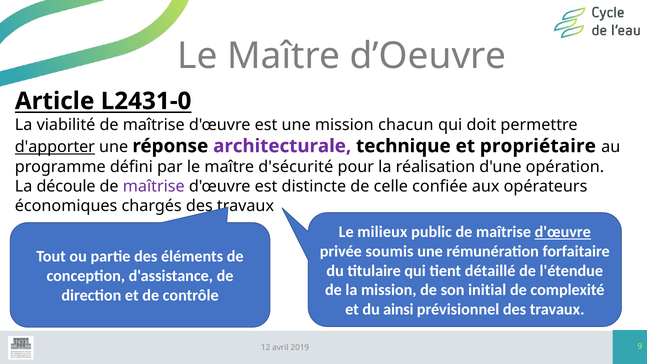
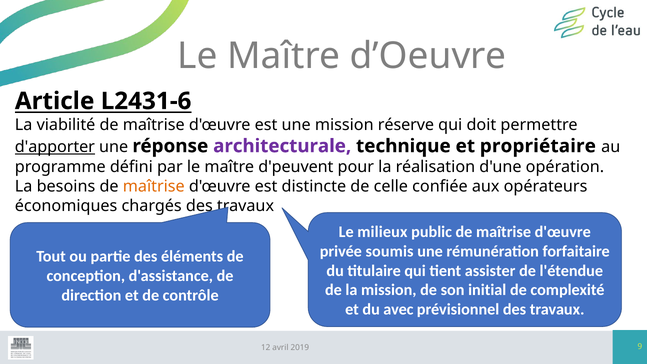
L2431-0: L2431-0 -> L2431-6
chacun: chacun -> réserve
d'sécurité: d'sécurité -> d'peuvent
découle: découle -> besoins
maîtrise at (154, 186) colour: purple -> orange
d'œuvre at (563, 232) underline: present -> none
détaillé: détaillé -> assister
ainsi: ainsi -> avec
